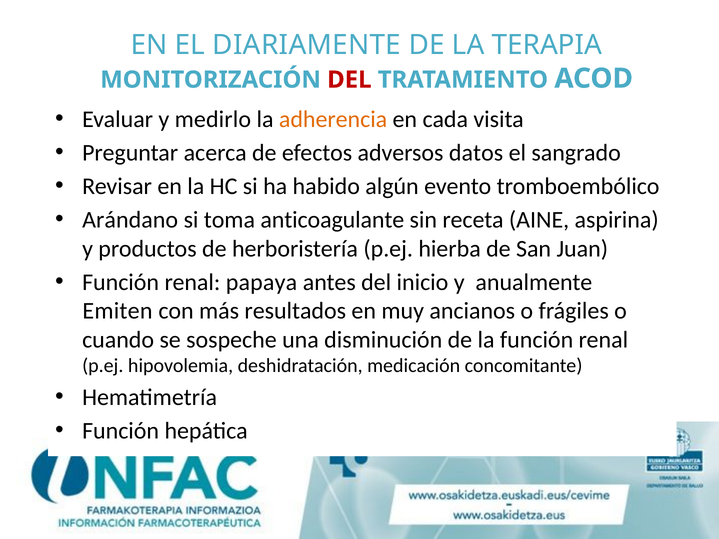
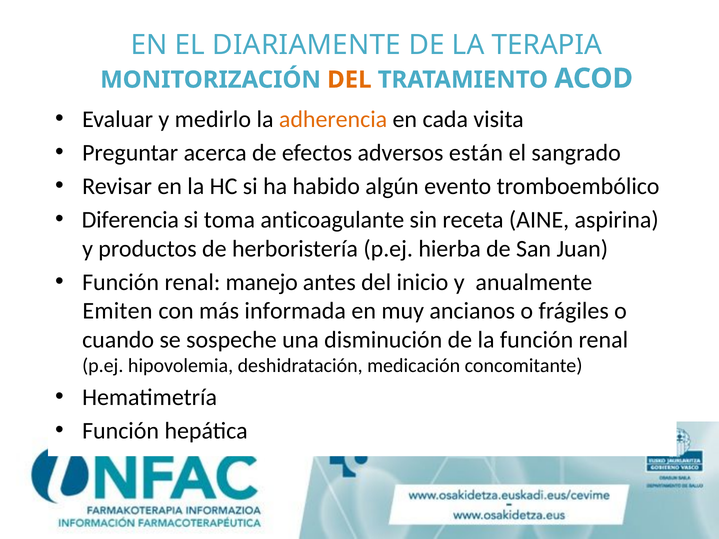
DEL at (349, 80) colour: red -> orange
datos: datos -> están
Arándano: Arándano -> Diferencia
papaya: papaya -> manejo
resultados: resultados -> informada
